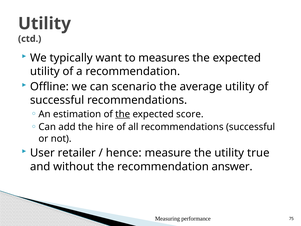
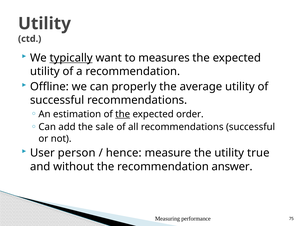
typically underline: none -> present
scenario: scenario -> properly
score: score -> order
hire: hire -> sale
retailer: retailer -> person
